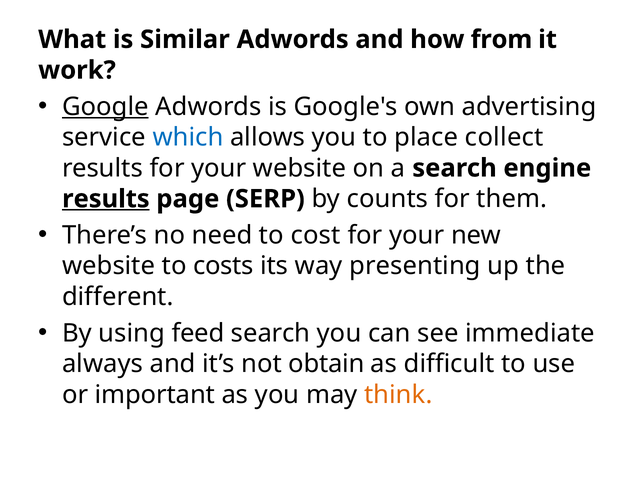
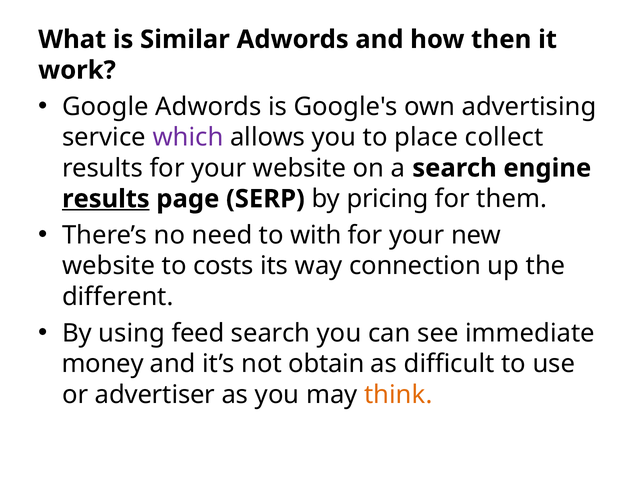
from: from -> then
Google underline: present -> none
which colour: blue -> purple
counts: counts -> pricing
cost: cost -> with
presenting: presenting -> connection
always: always -> money
important: important -> advertiser
